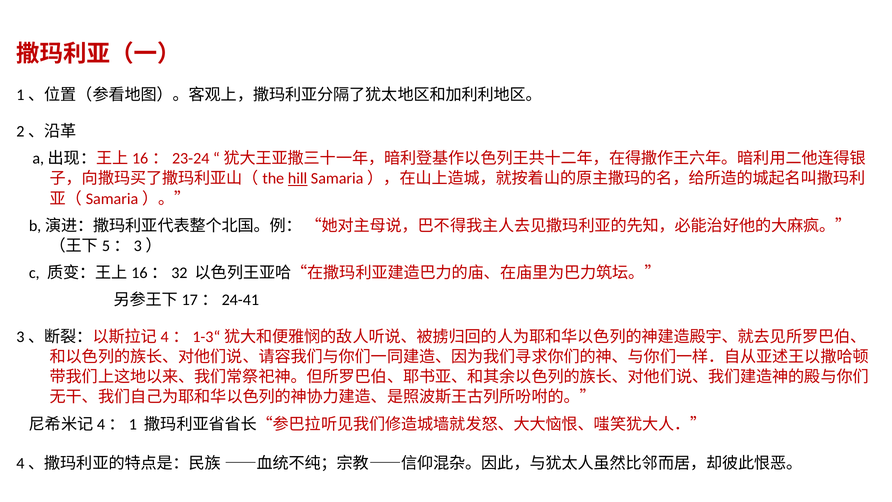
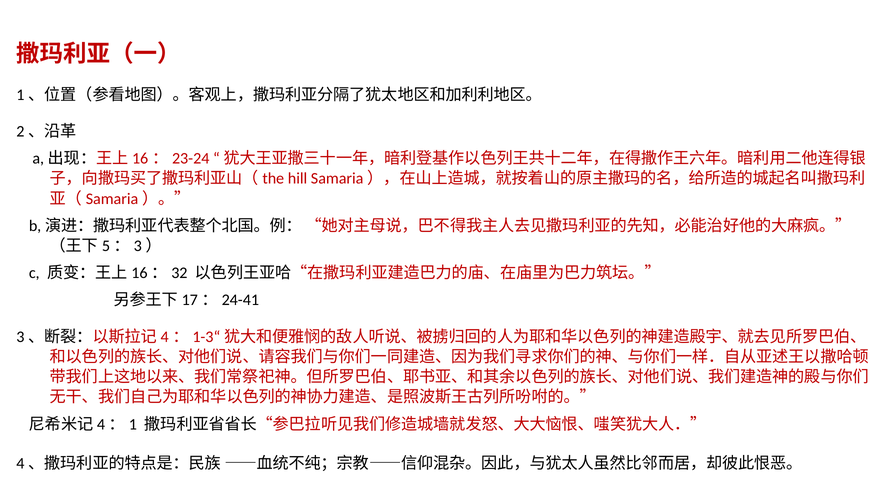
hill underline: present -> none
